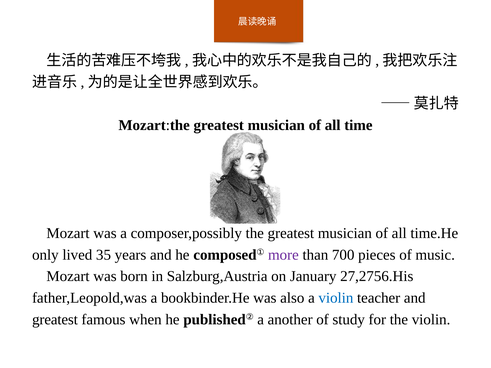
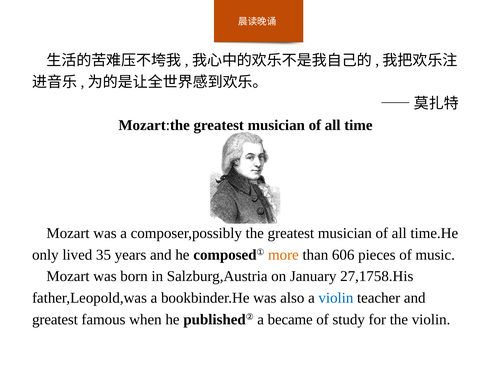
more colour: purple -> orange
700: 700 -> 606
27,2756.His: 27,2756.His -> 27,1758.His
another: another -> became
